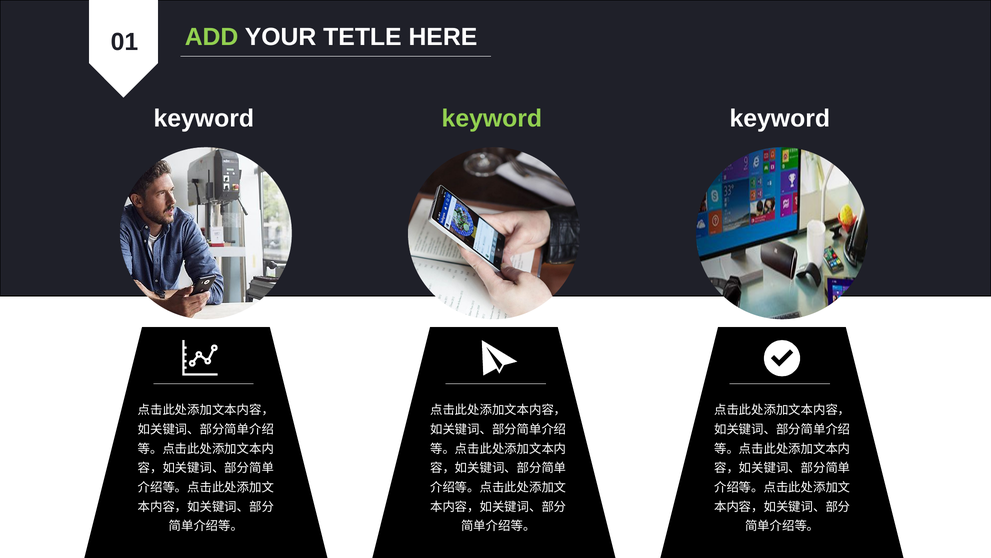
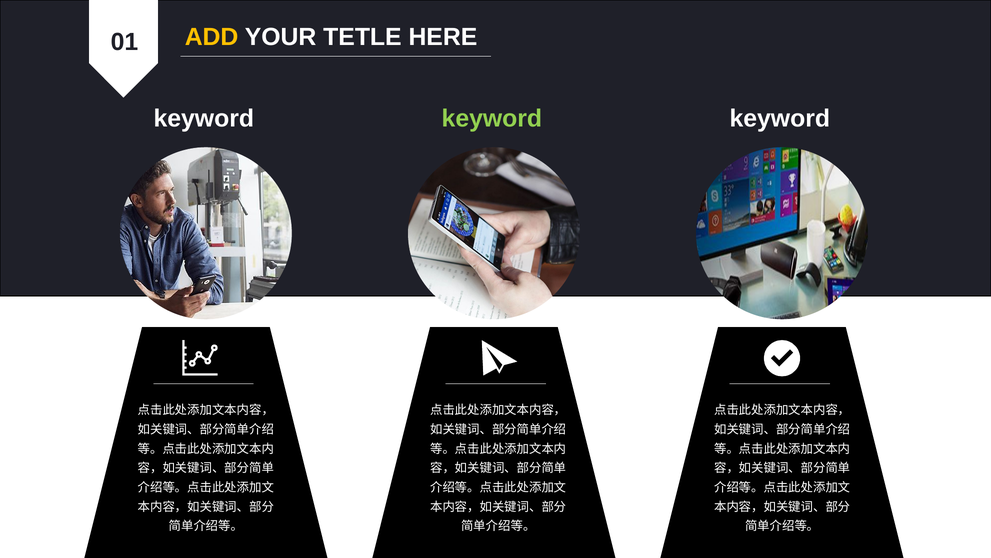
ADD colour: light green -> yellow
